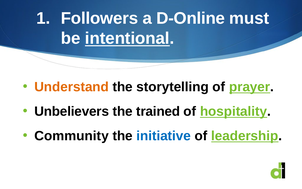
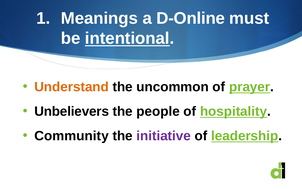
Followers: Followers -> Meanings
storytelling: storytelling -> uncommon
trained: trained -> people
initiative colour: blue -> purple
